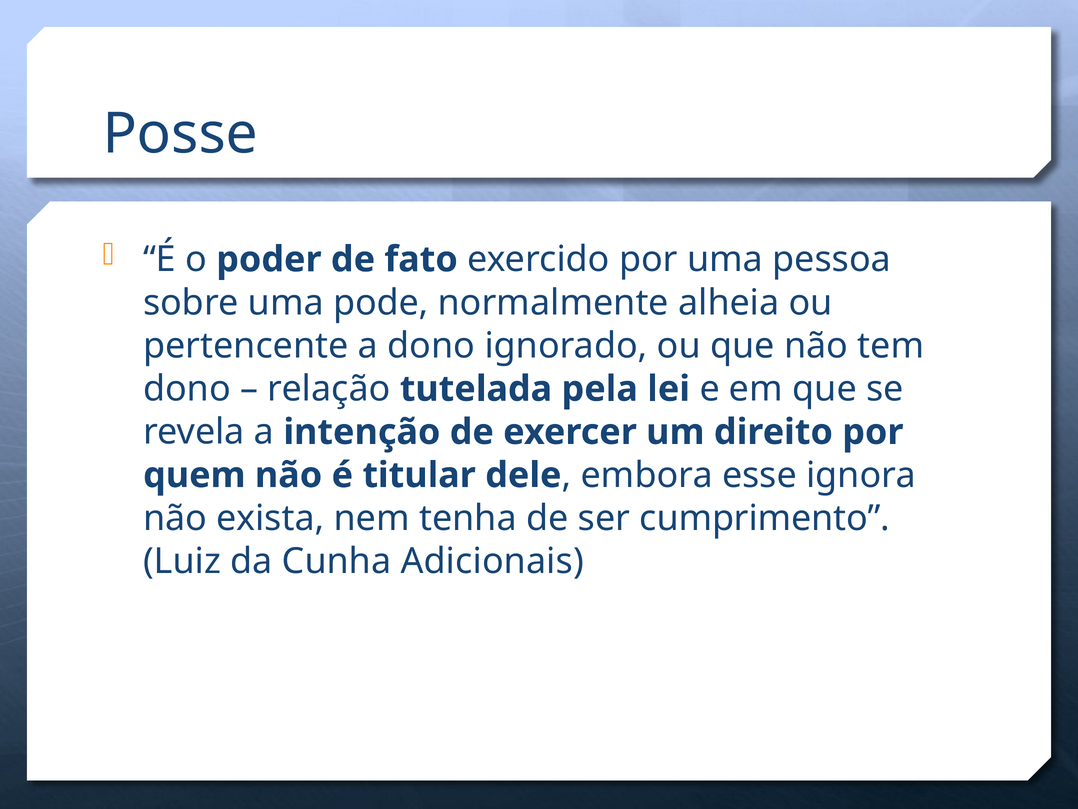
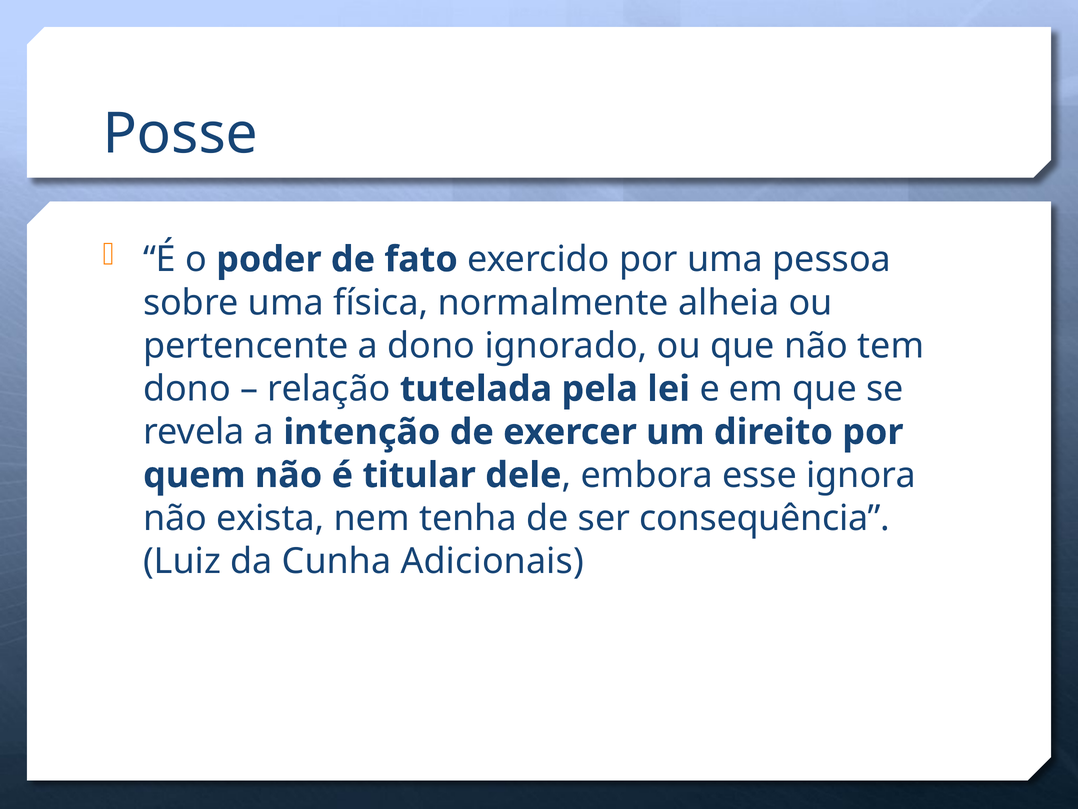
pode: pode -> física
cumprimento: cumprimento -> consequência
